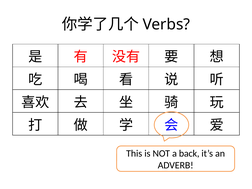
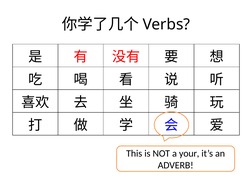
back: back -> your
